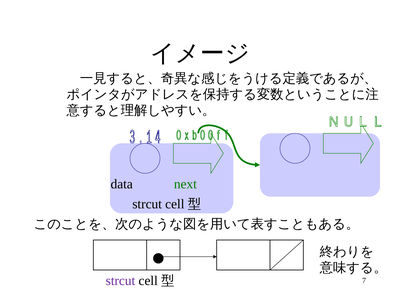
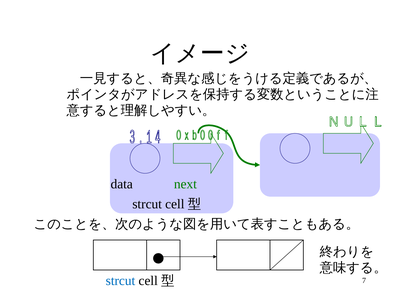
strcut at (120, 281) colour: purple -> blue
